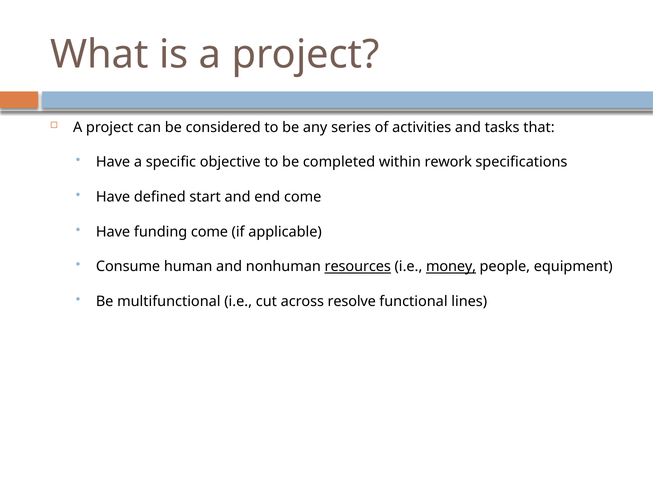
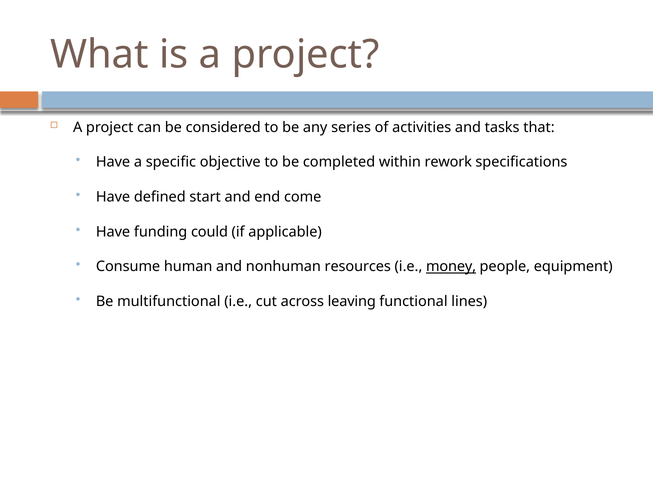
funding come: come -> could
resources underline: present -> none
resolve: resolve -> leaving
